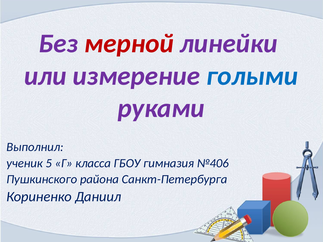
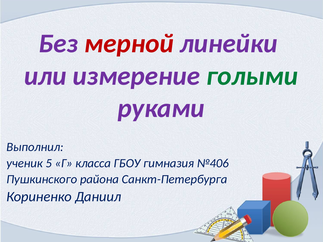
голыми colour: blue -> green
